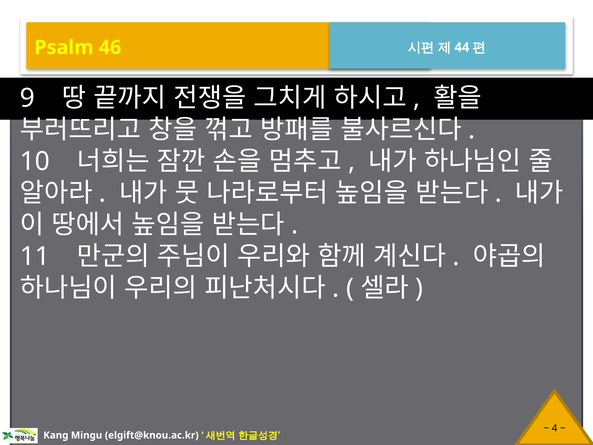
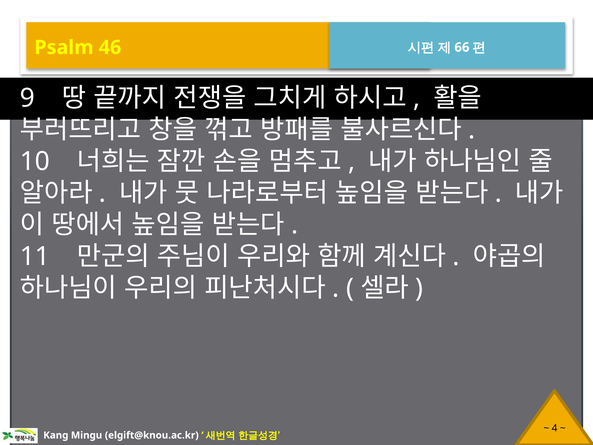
44: 44 -> 66
